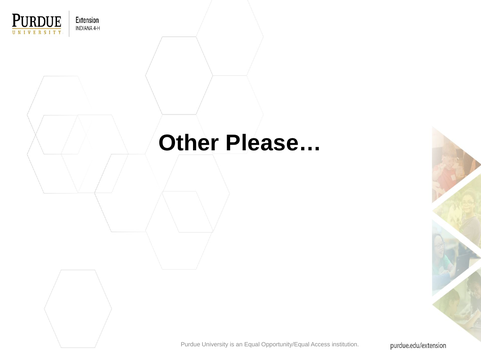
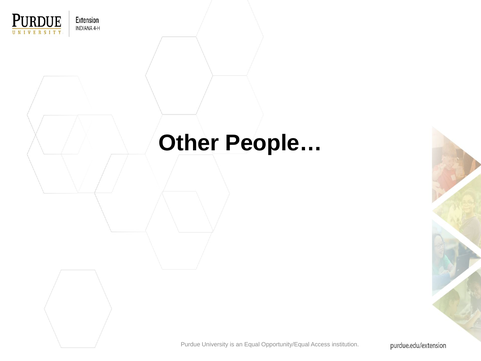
Please…: Please… -> People…
